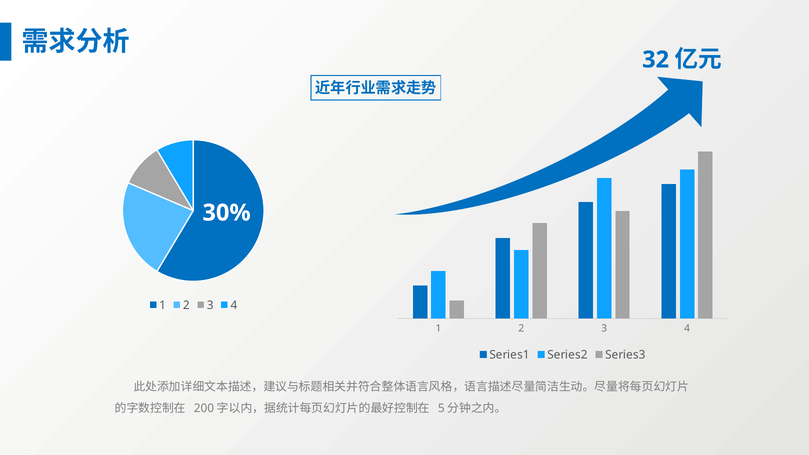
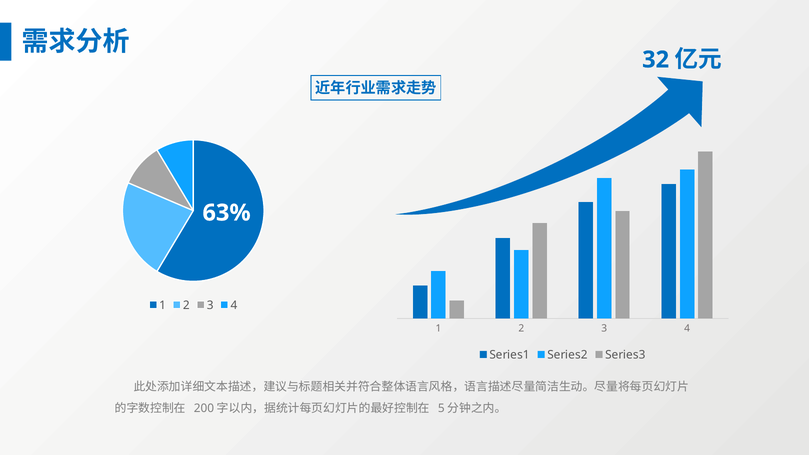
30%: 30% -> 63%
